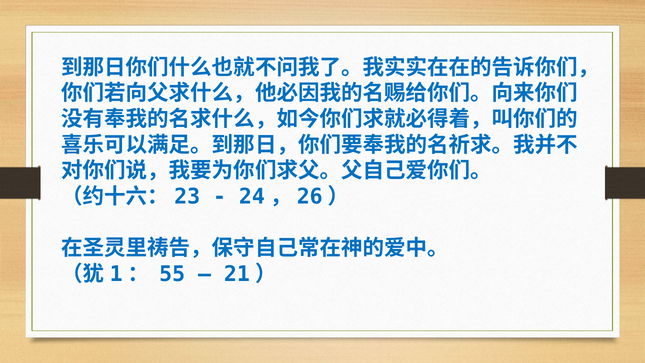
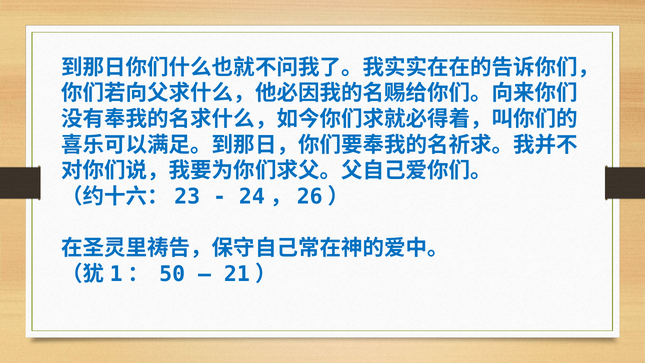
55: 55 -> 50
